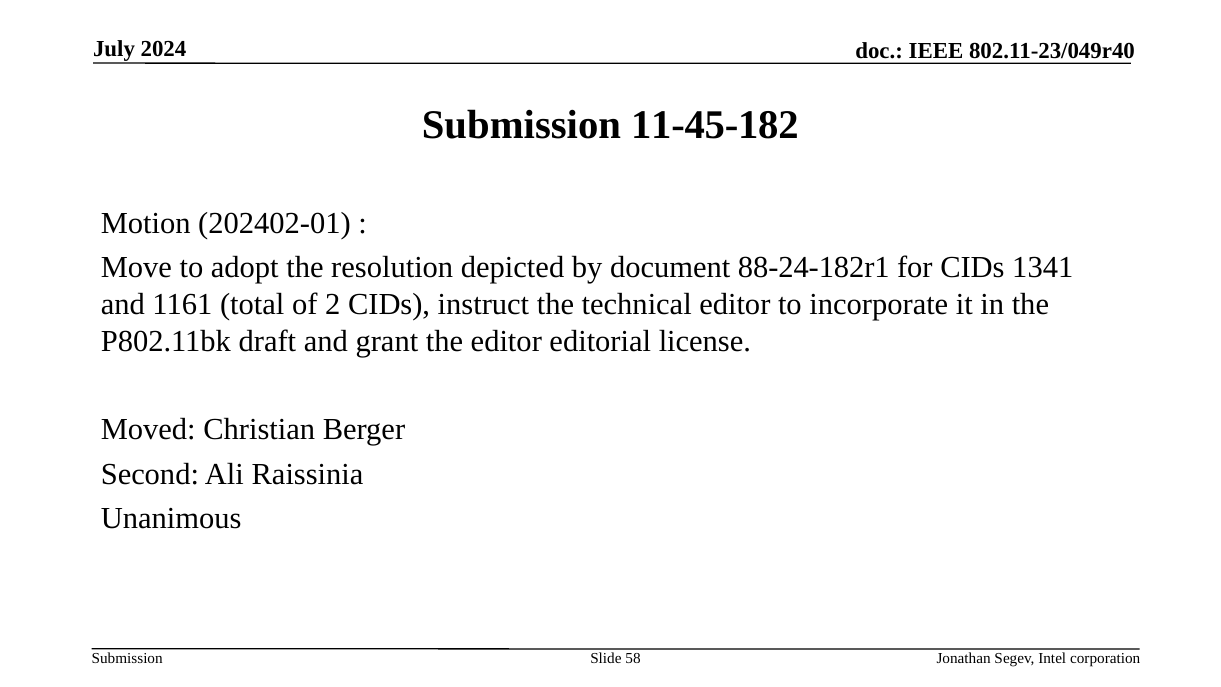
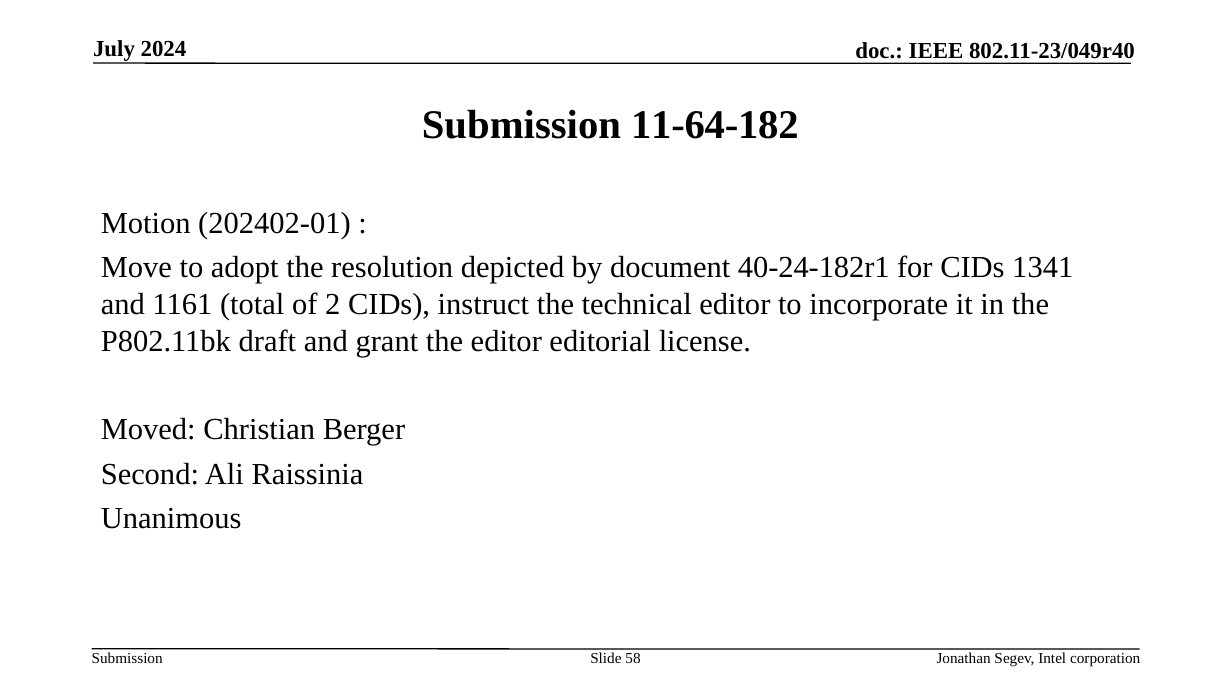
11-45-182: 11-45-182 -> 11-64-182
88-24-182r1: 88-24-182r1 -> 40-24-182r1
